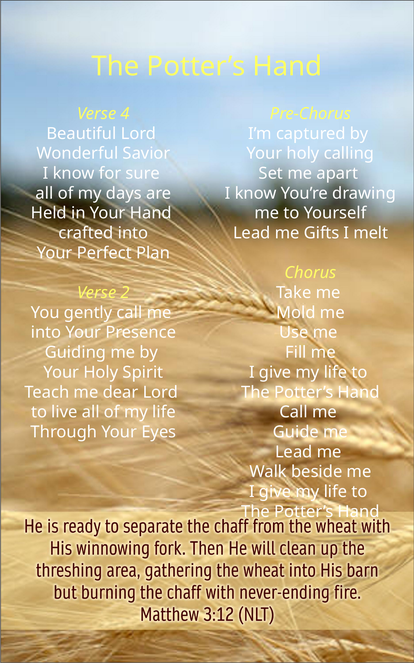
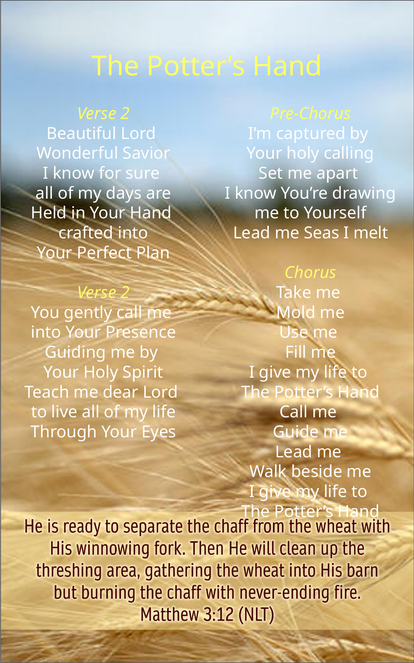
4 at (125, 114): 4 -> 2
Gifts: Gifts -> Seas
